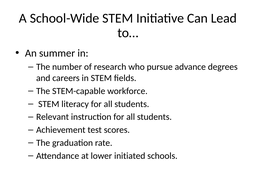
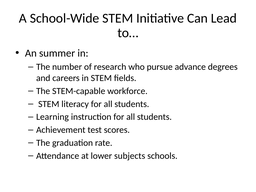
Relevant: Relevant -> Learning
initiated: initiated -> subjects
